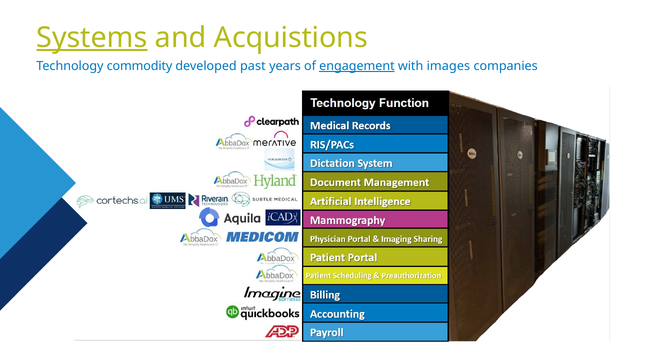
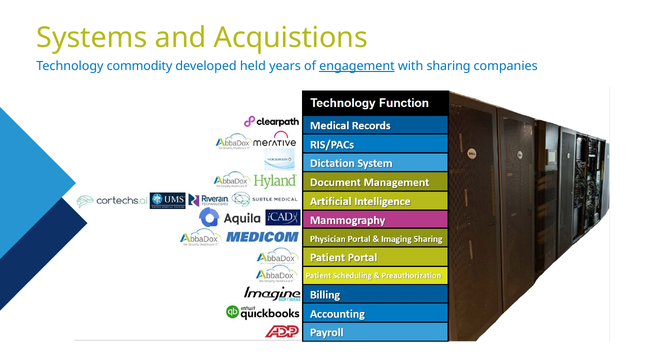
Systems underline: present -> none
past: past -> held
images: images -> sharing
